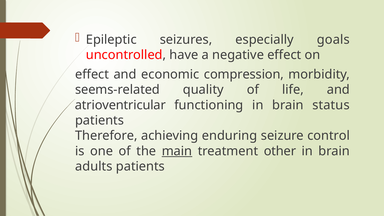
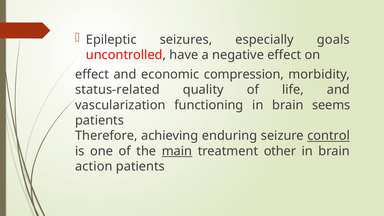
seems-related: seems-related -> status-related
atrioventricular: atrioventricular -> vascularization
status: status -> seems
control underline: none -> present
adults: adults -> action
